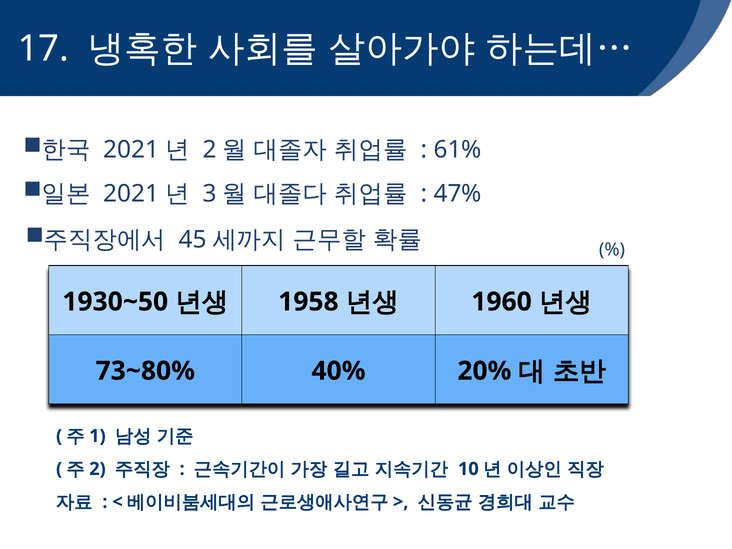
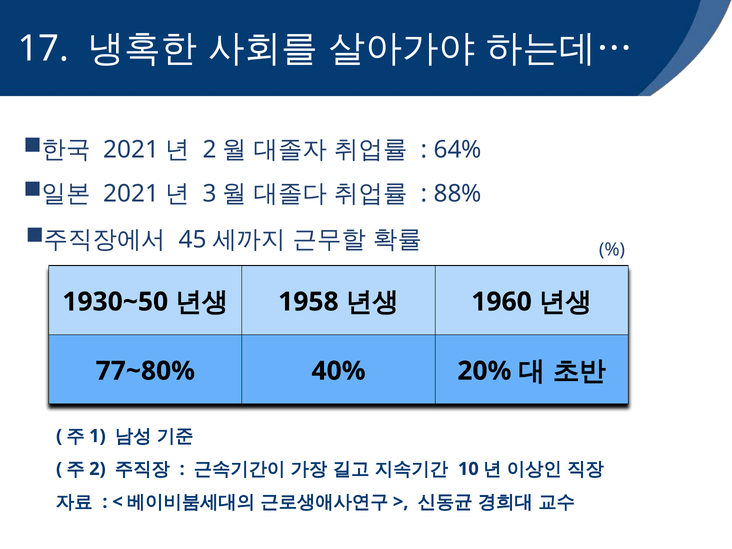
61%: 61% -> 64%
47%: 47% -> 88%
73~80%: 73~80% -> 77~80%
